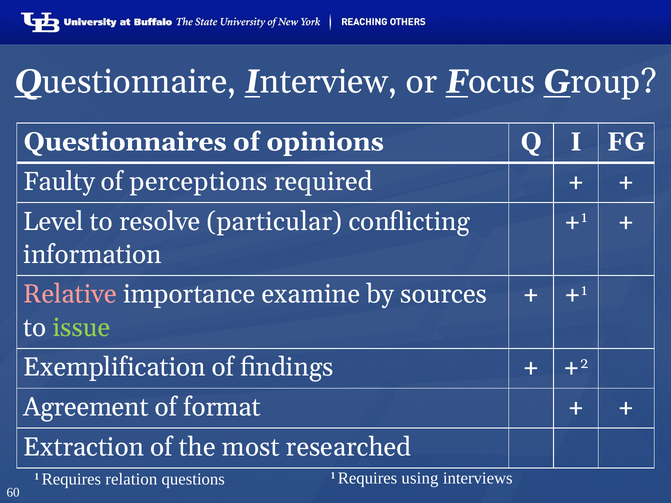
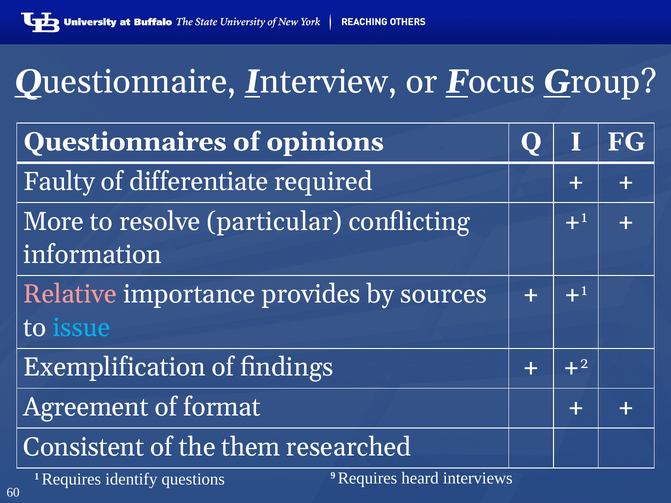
perceptions: perceptions -> differentiate
Level: Level -> More
examine: examine -> provides
issue colour: light green -> light blue
Extraction: Extraction -> Consistent
most: most -> them
relation: relation -> identify
questions 1: 1 -> 9
using: using -> heard
